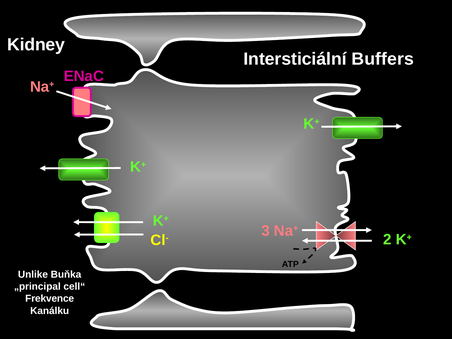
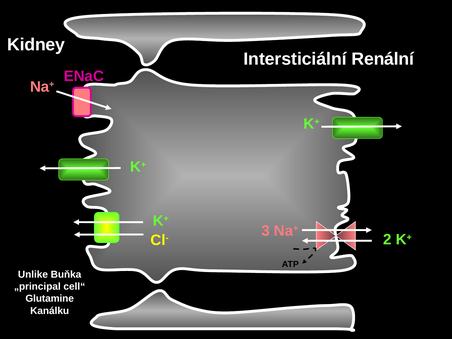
Buffers: Buffers -> Renální
Frekvence: Frekvence -> Glutamine
